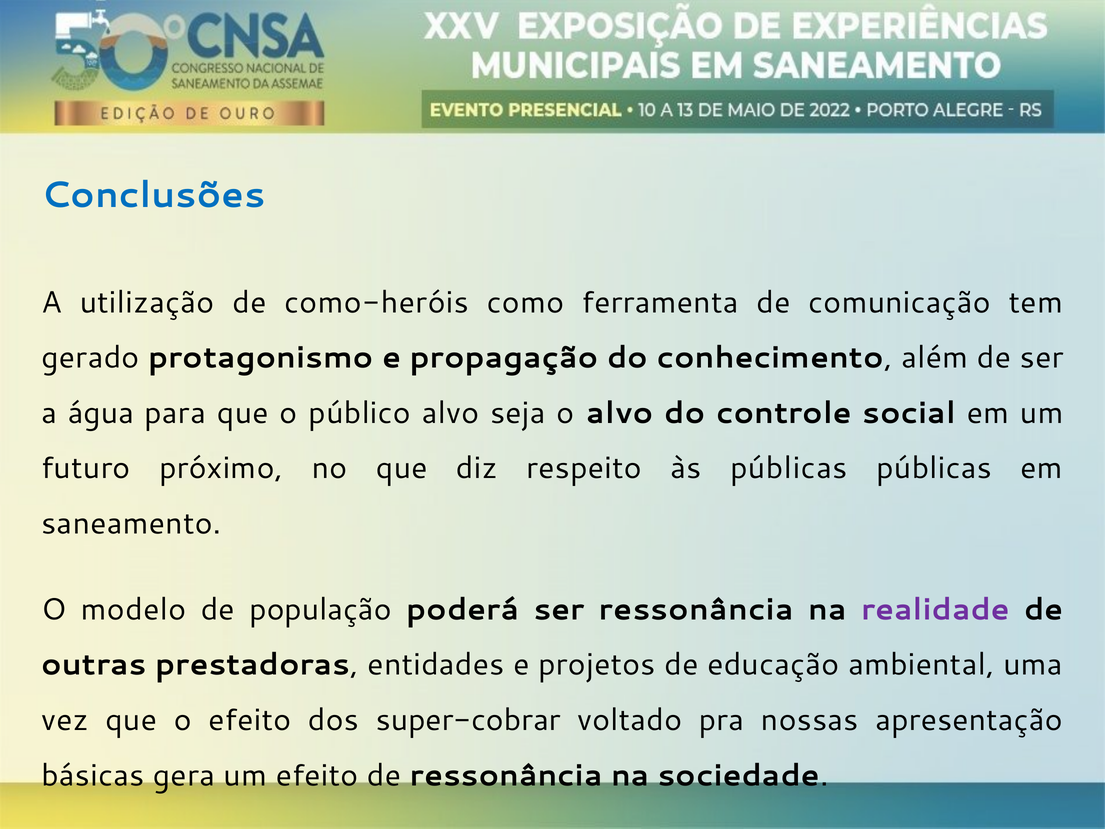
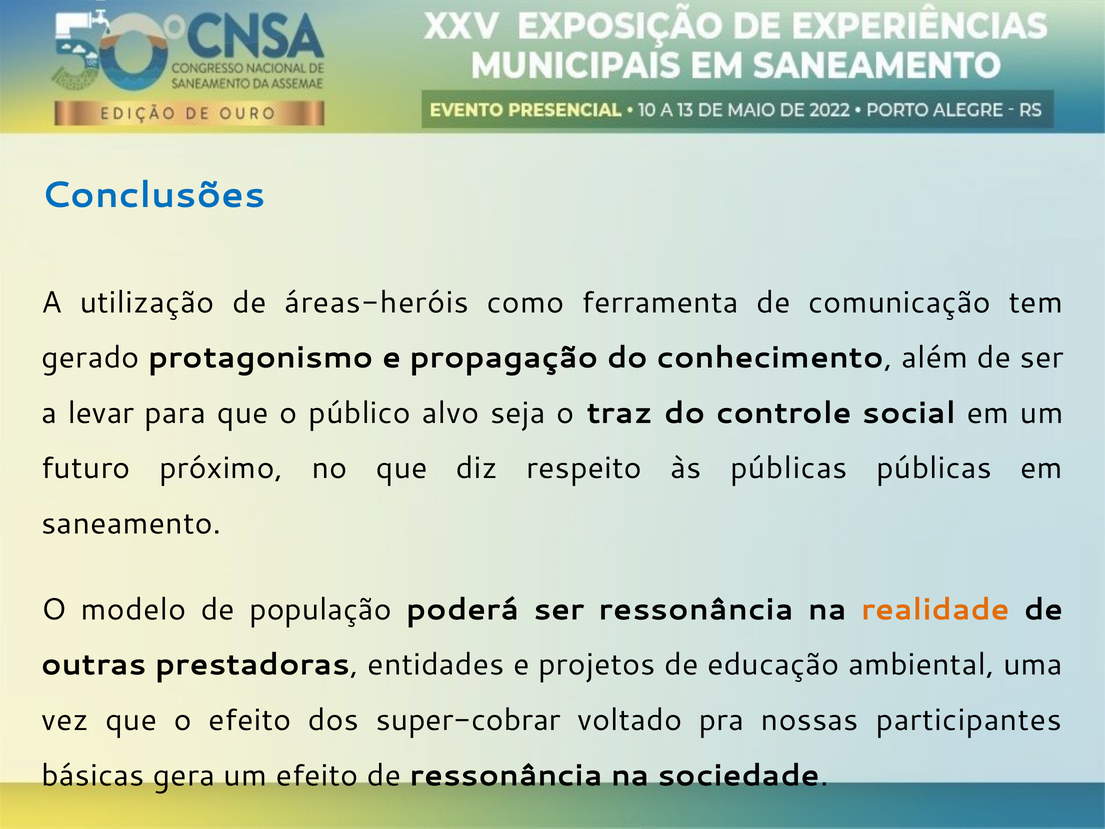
como-heróis: como-heróis -> áreas-heróis
água: água -> levar
o alvo: alvo -> traz
realidade colour: purple -> orange
apresentação: apresentação -> participantes
